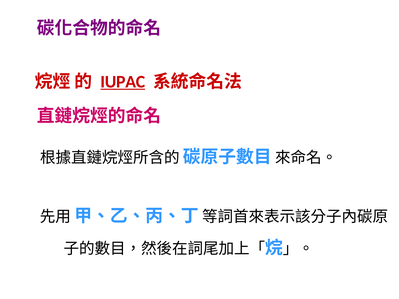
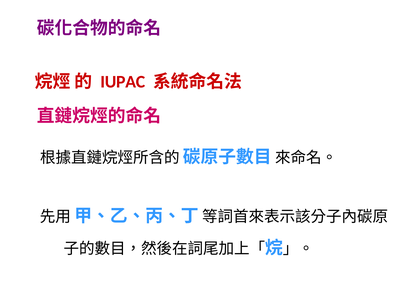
IUPAC underline: present -> none
